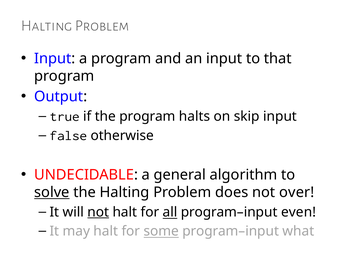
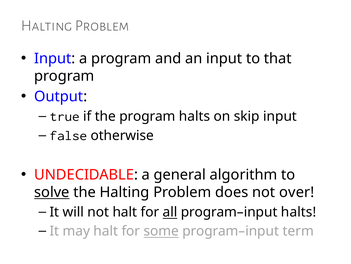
not at (98, 211) underline: present -> none
program–input even: even -> halts
what: what -> term
